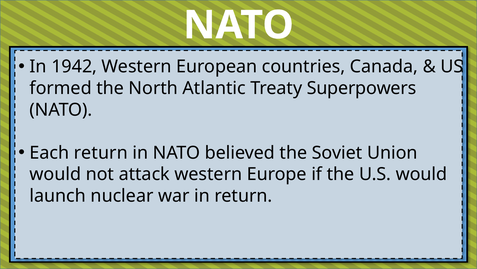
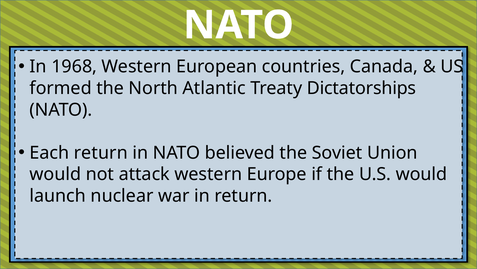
1942: 1942 -> 1968
Superpowers: Superpowers -> Dictatorships
